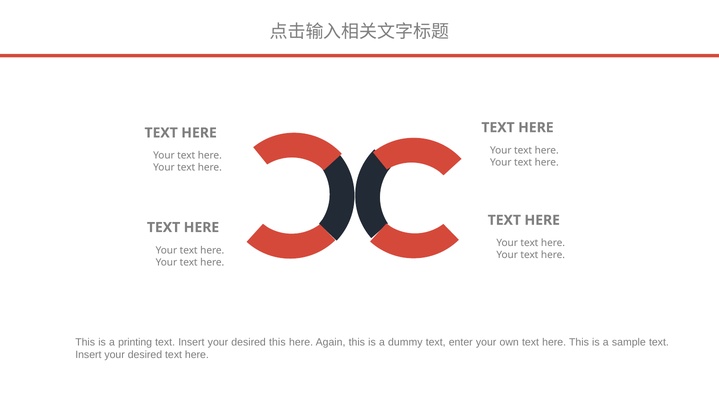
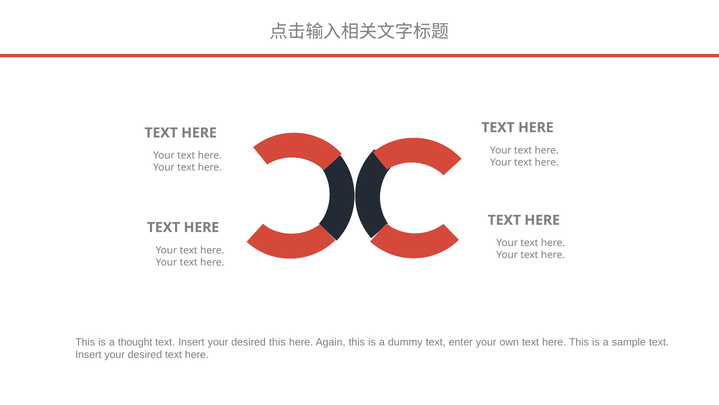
printing: printing -> thought
